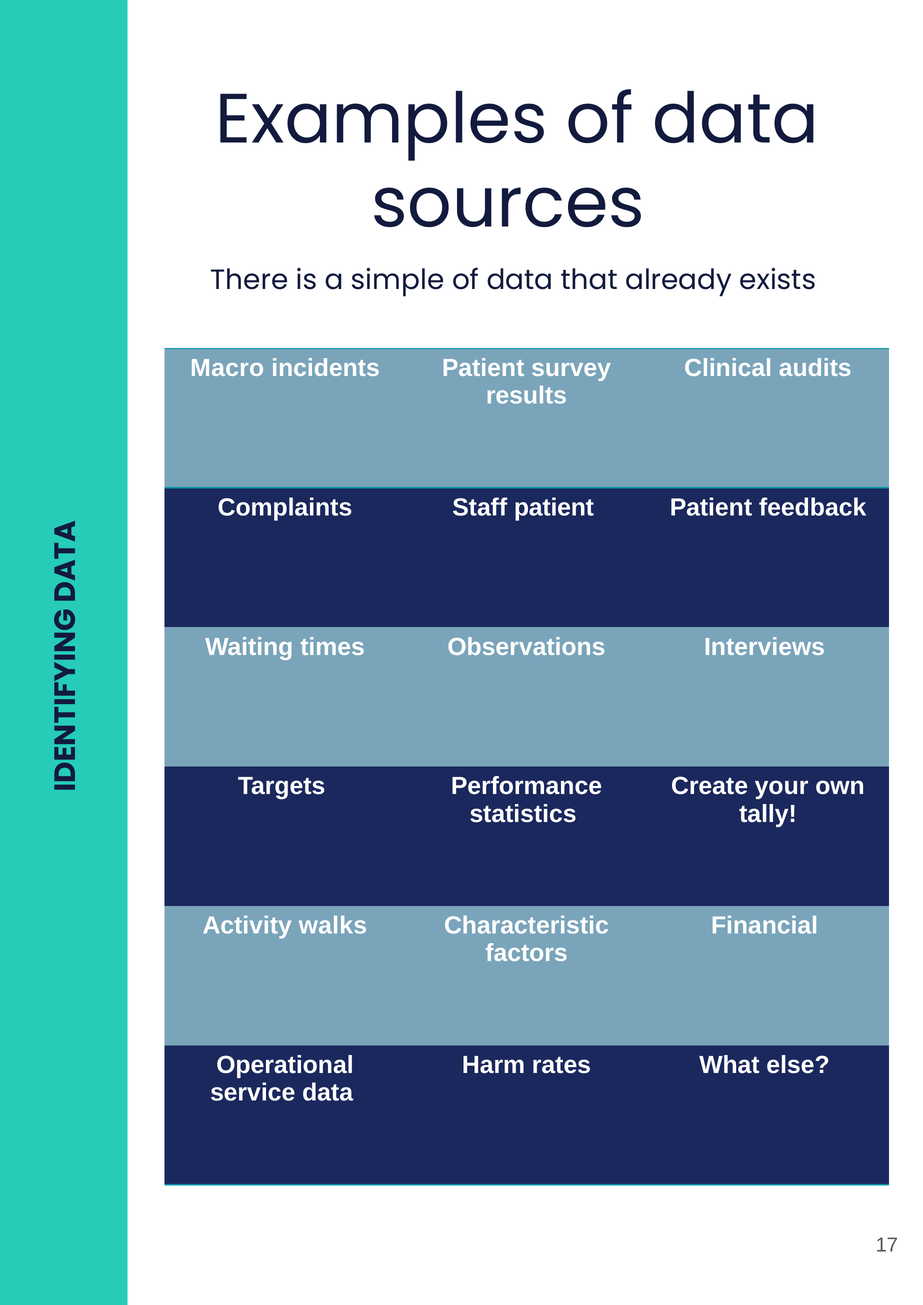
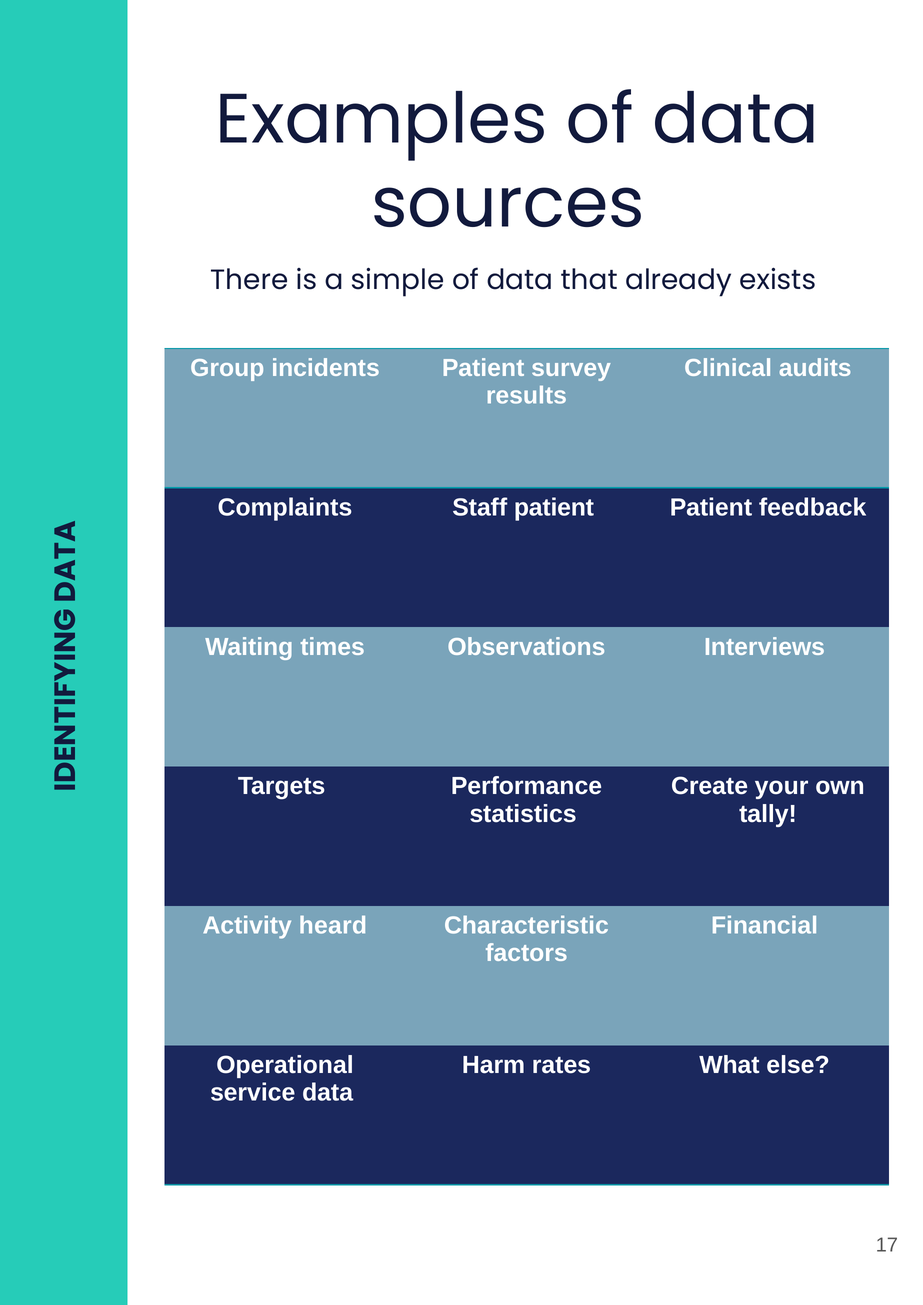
Macro: Macro -> Group
walks: walks -> heard
